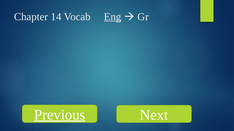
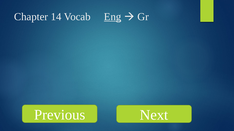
Previous underline: present -> none
